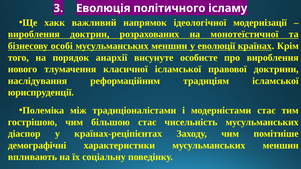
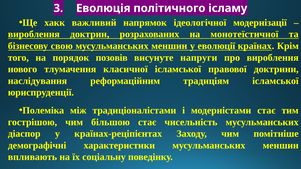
особі: особі -> свою
анархії: анархії -> позовів
особисте: особисте -> напруги
